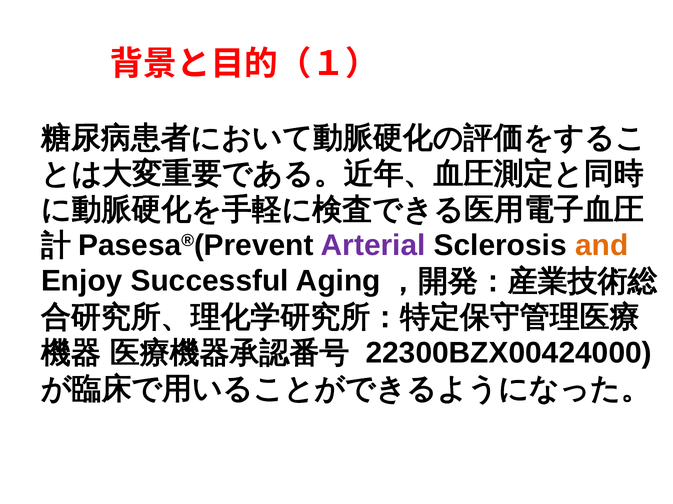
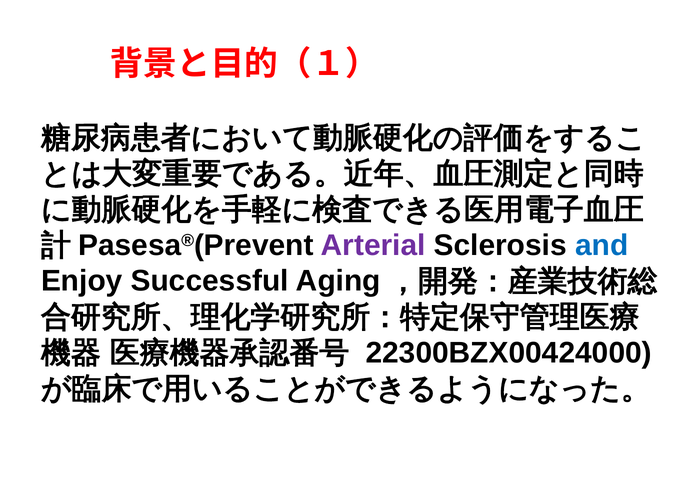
and colour: orange -> blue
